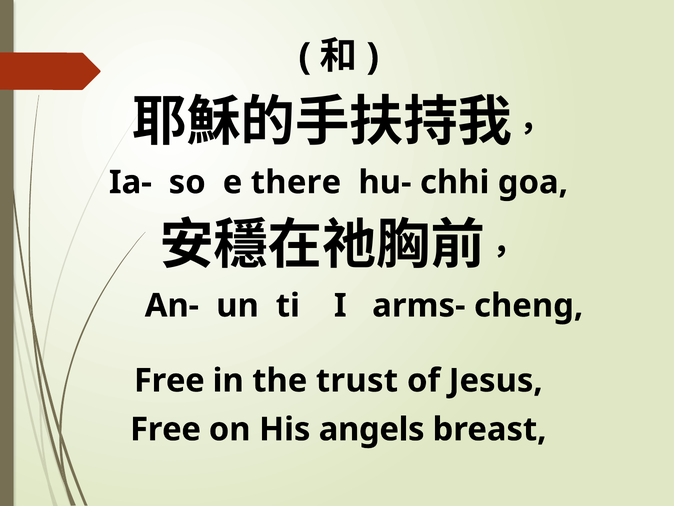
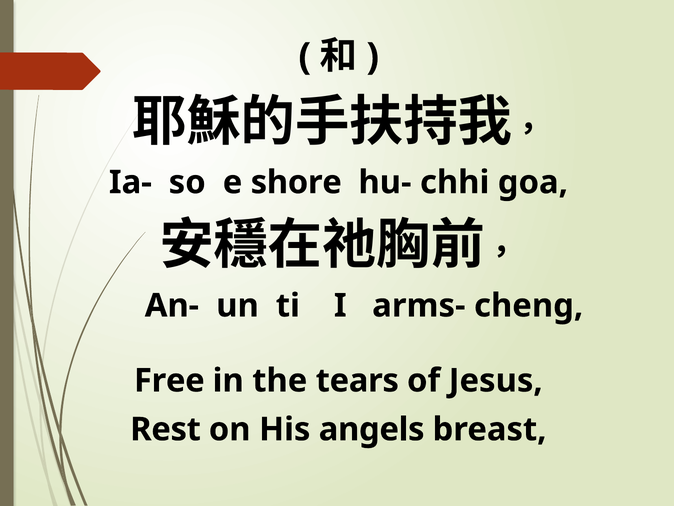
there: there -> shore
trust: trust -> tears
Free at (166, 429): Free -> Rest
